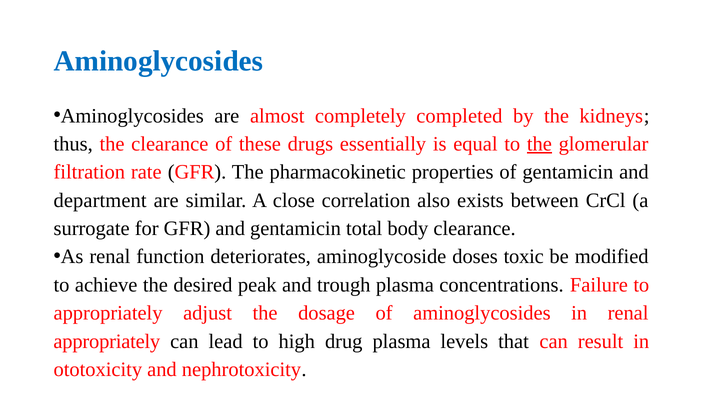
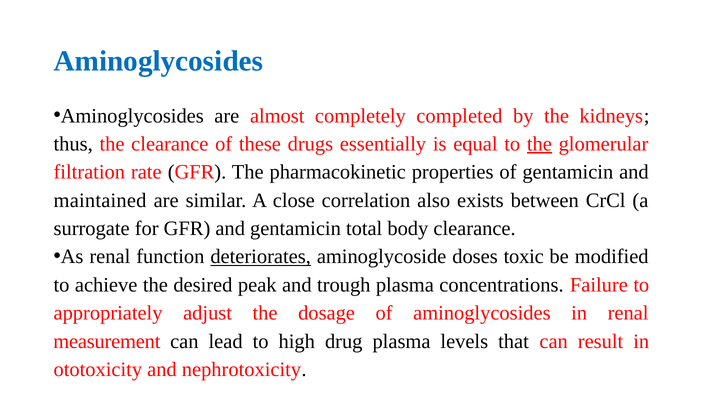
department: department -> maintained
deteriorates underline: none -> present
appropriately at (107, 342): appropriately -> measurement
